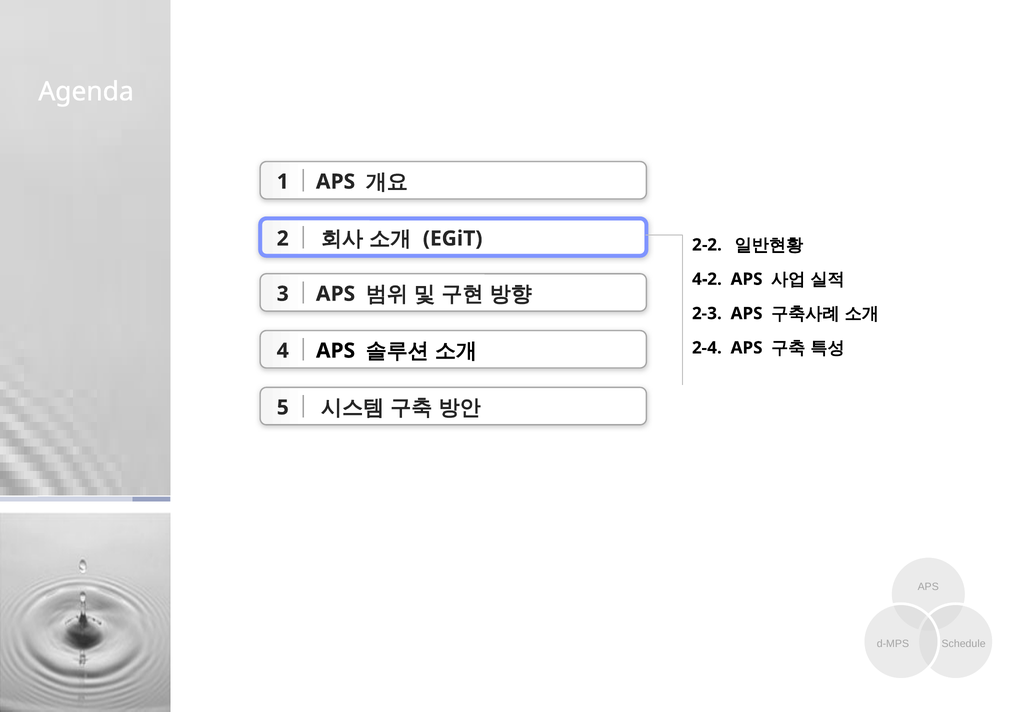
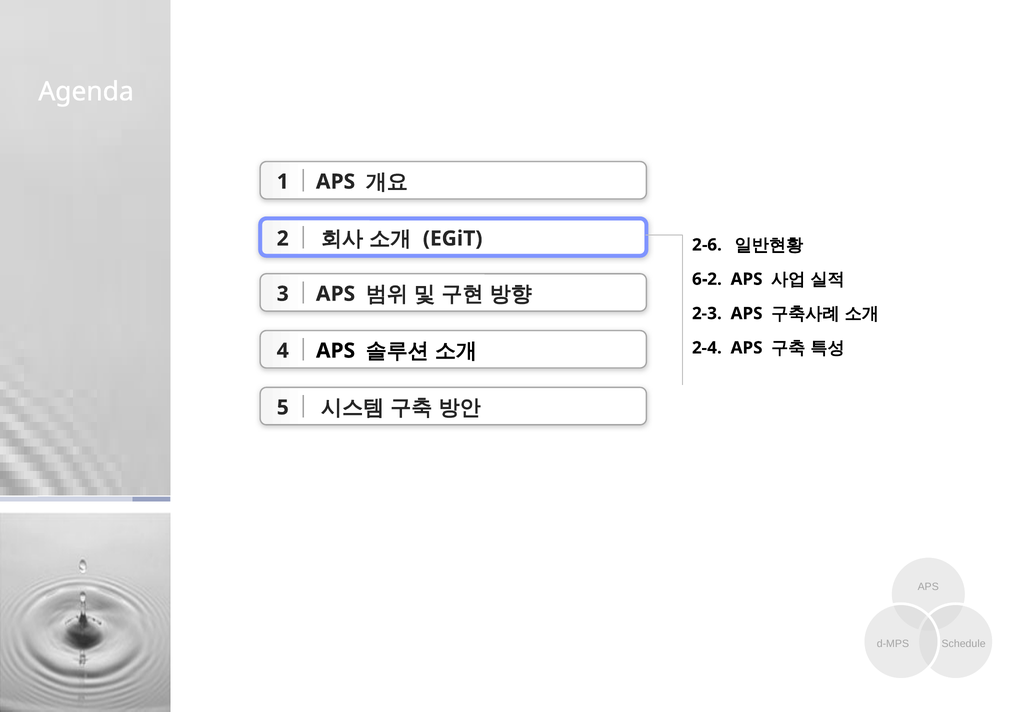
2-2: 2-2 -> 2-6
4-2: 4-2 -> 6-2
